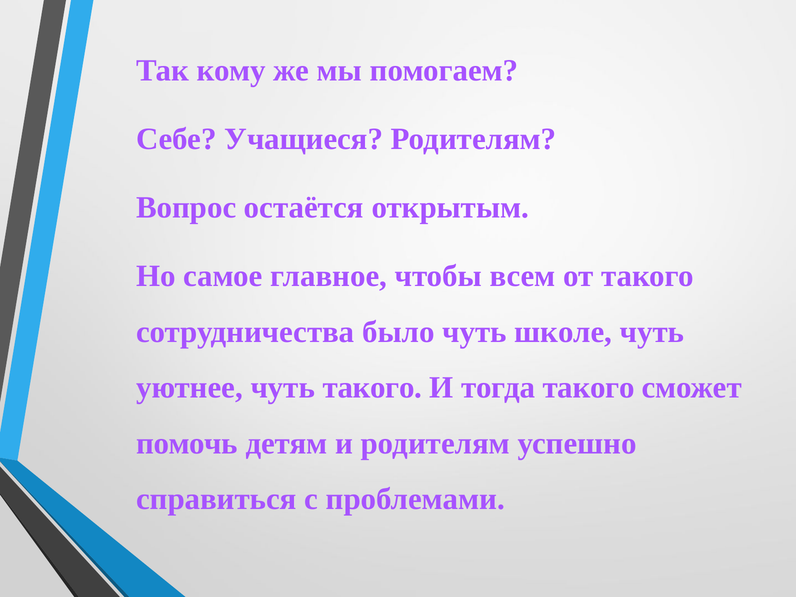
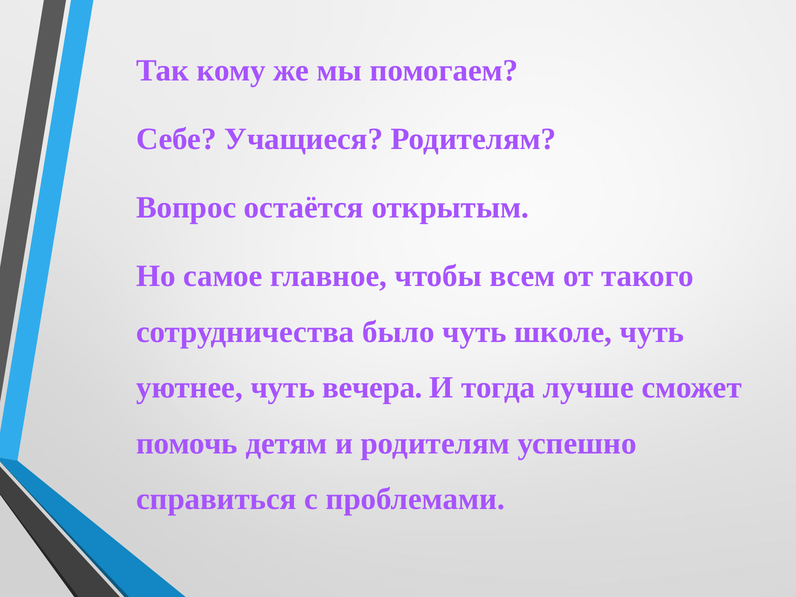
чуть такого: такого -> вечера
тогда такого: такого -> лучше
